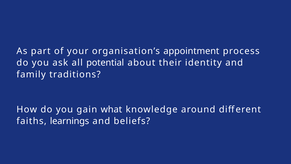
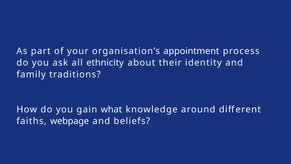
potential: potential -> ethnicity
learnings: learnings -> webpage
